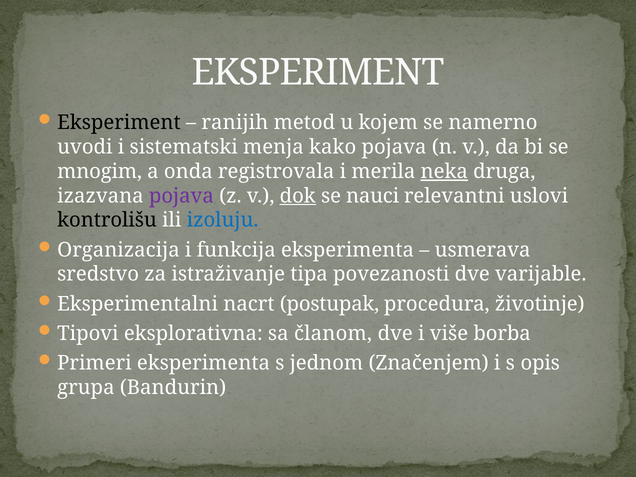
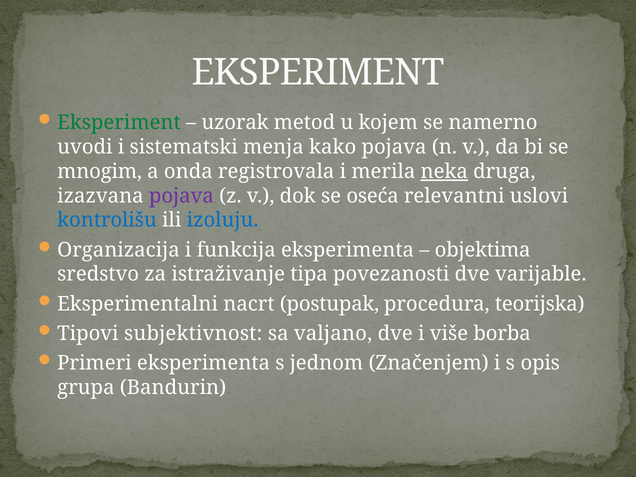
Eksperiment at (119, 123) colour: black -> green
ranijih: ranijih -> uzorak
dok underline: present -> none
nauci: nauci -> oseća
kontrolišu colour: black -> blue
usmerava: usmerava -> objektima
životinje: životinje -> teorijska
eksplorativna: eksplorativna -> subjektivnost
članom: članom -> valjano
